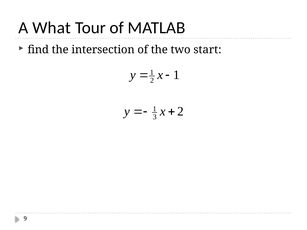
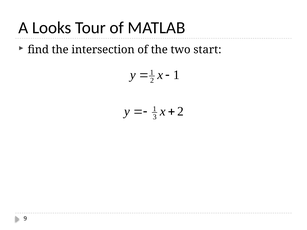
What: What -> Looks
